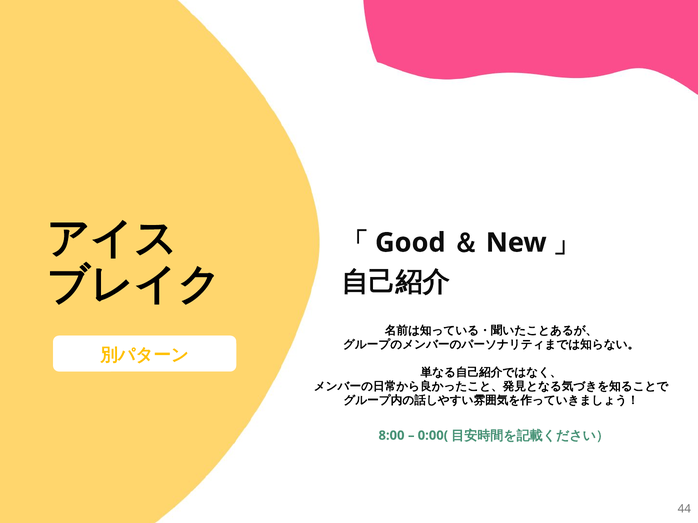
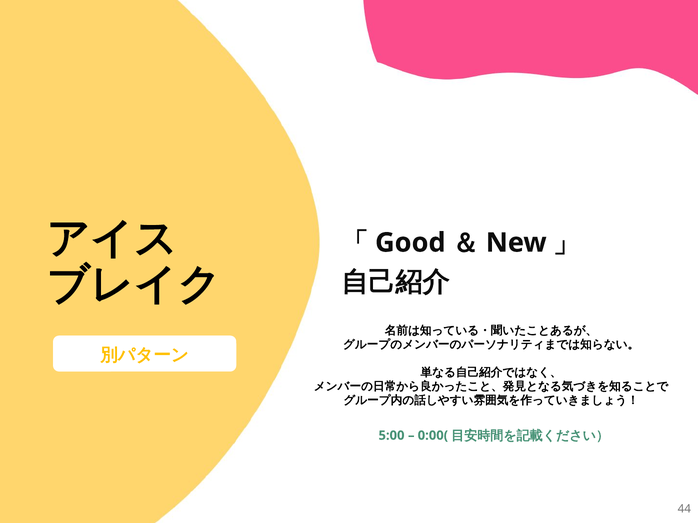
8:00: 8:00 -> 5:00
